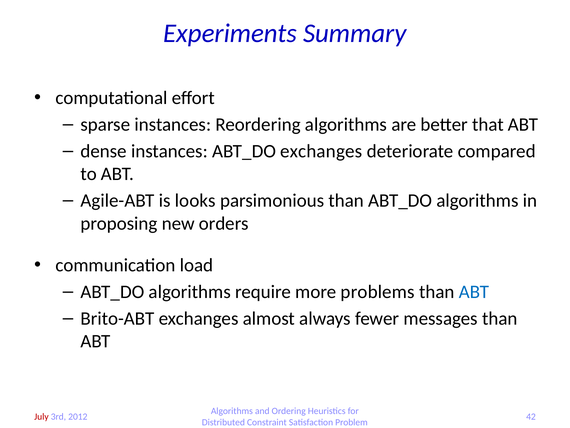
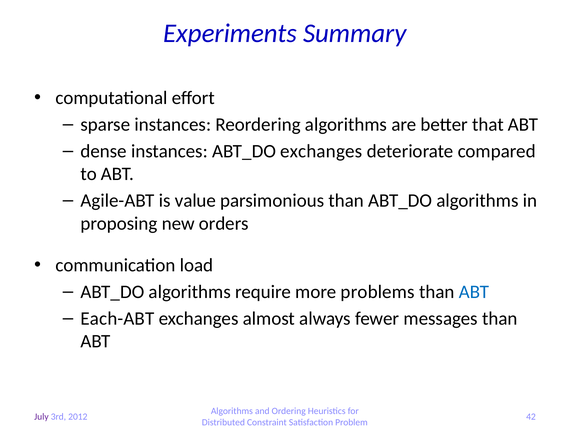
looks: looks -> value
Brito-ABT: Brito-ABT -> Each-ABT
July colour: red -> purple
